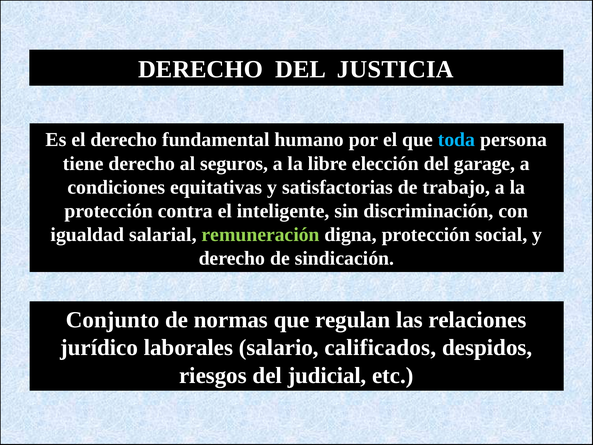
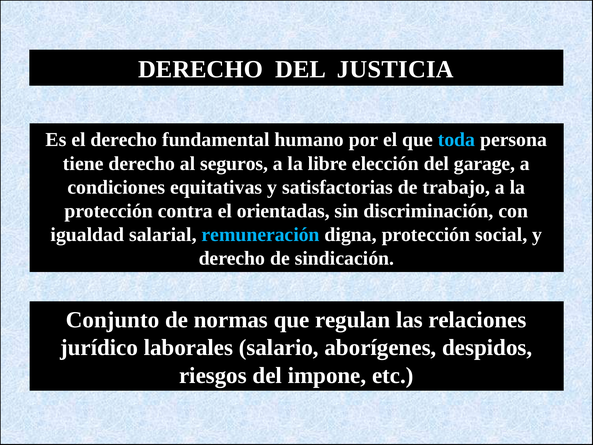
inteligente: inteligente -> orientadas
remuneración colour: light green -> light blue
calificados: calificados -> aborígenes
judicial: judicial -> impone
